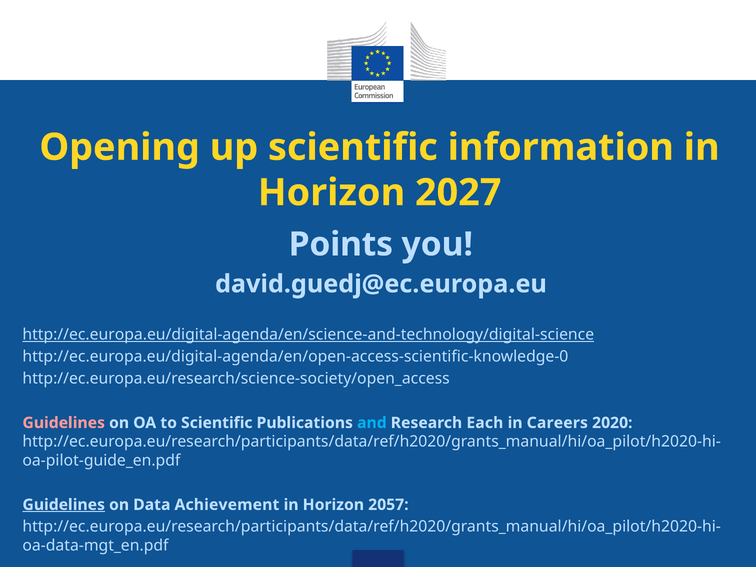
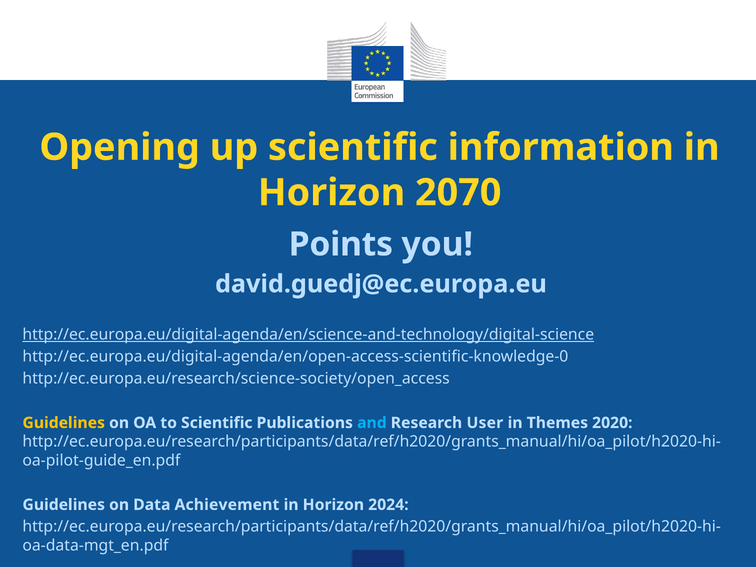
2027: 2027 -> 2070
Guidelines at (64, 423) colour: pink -> yellow
Each: Each -> User
Careers: Careers -> Themes
Guidelines at (64, 505) underline: present -> none
2057: 2057 -> 2024
